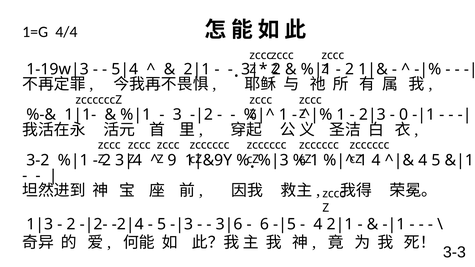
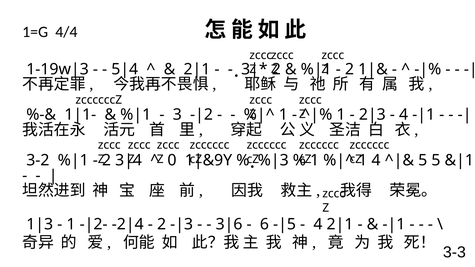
0 at (404, 115): 0 -> 4
9: 9 -> 0
4 at (423, 160): 4 -> 5
2 at (71, 224): 2 -> 1
5 at (162, 224): 5 -> 2
